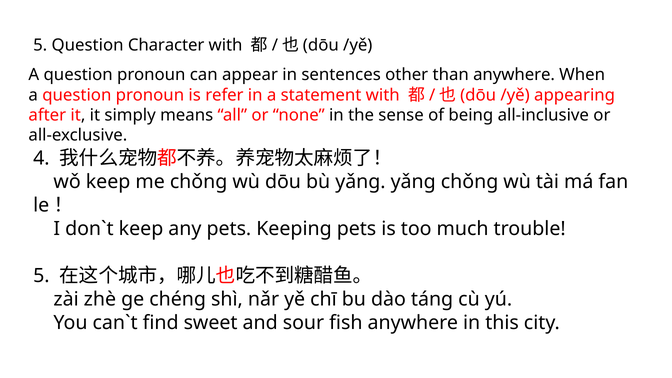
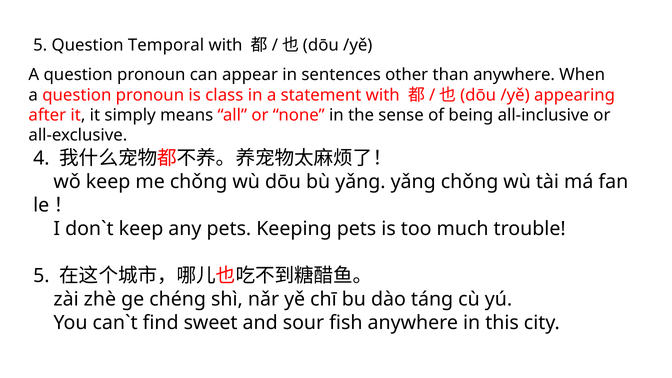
Character: Character -> Temporal
refer: refer -> class
